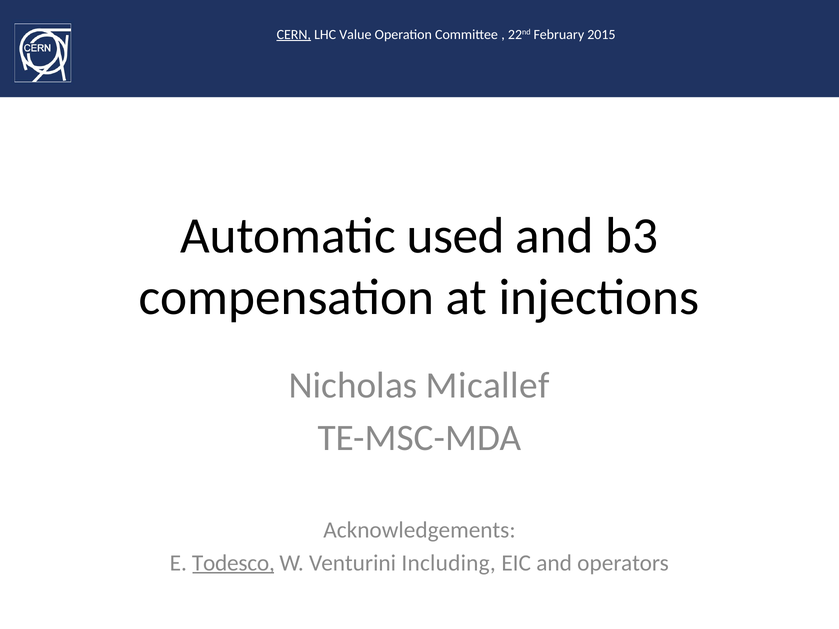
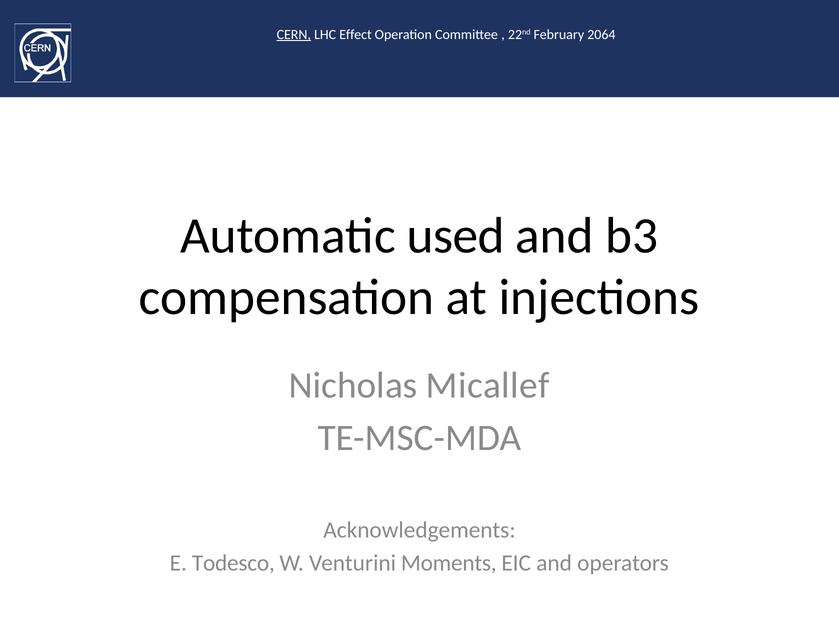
Value: Value -> Effect
2015: 2015 -> 2064
Todesco underline: present -> none
Including: Including -> Moments
